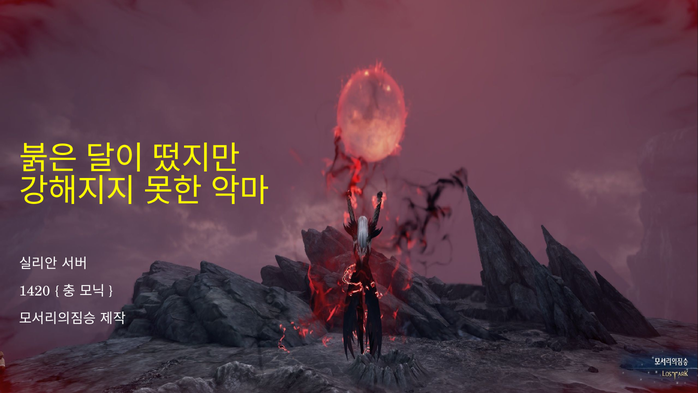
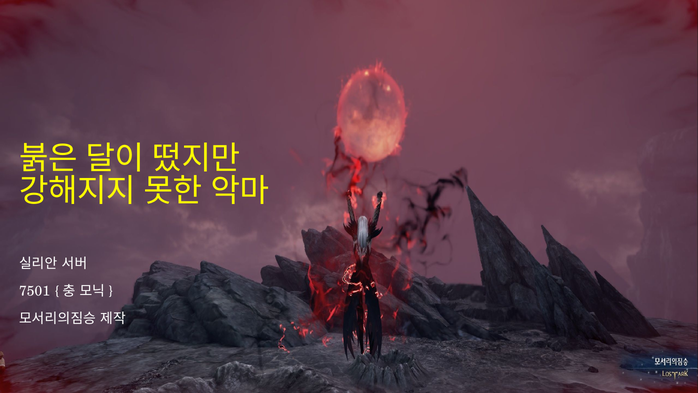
1420: 1420 -> 7501
